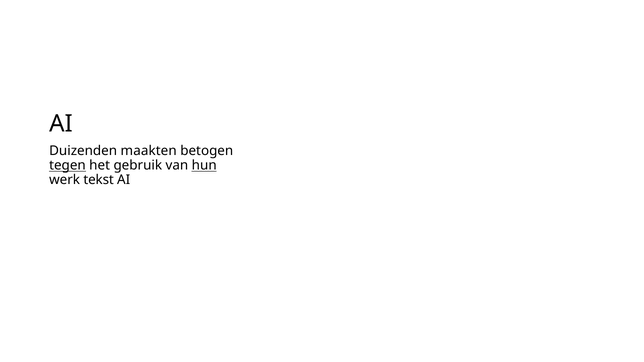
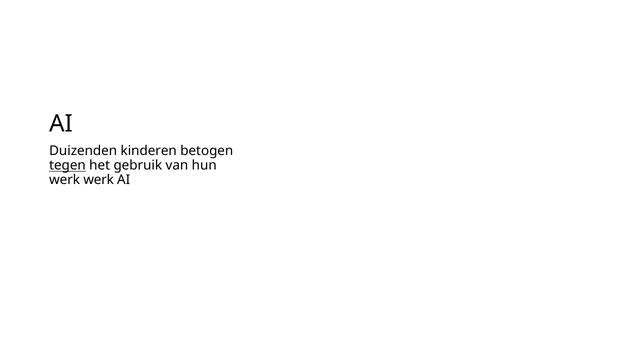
maakten: maakten -> kinderen
hun underline: present -> none
werk tekst: tekst -> werk
